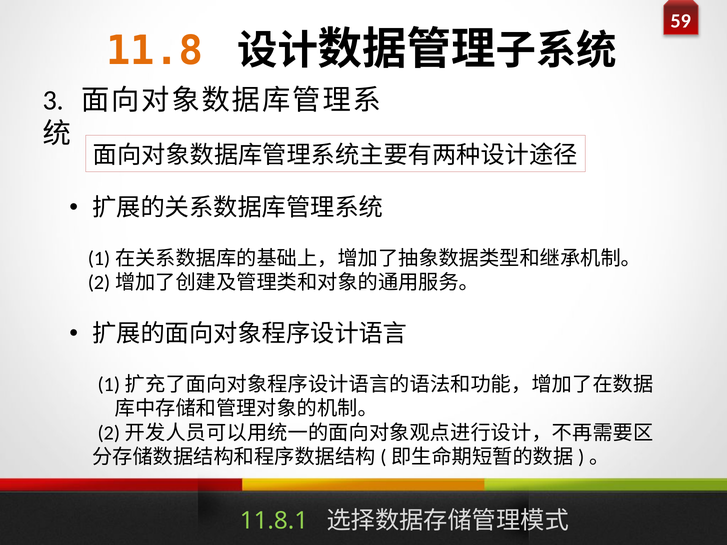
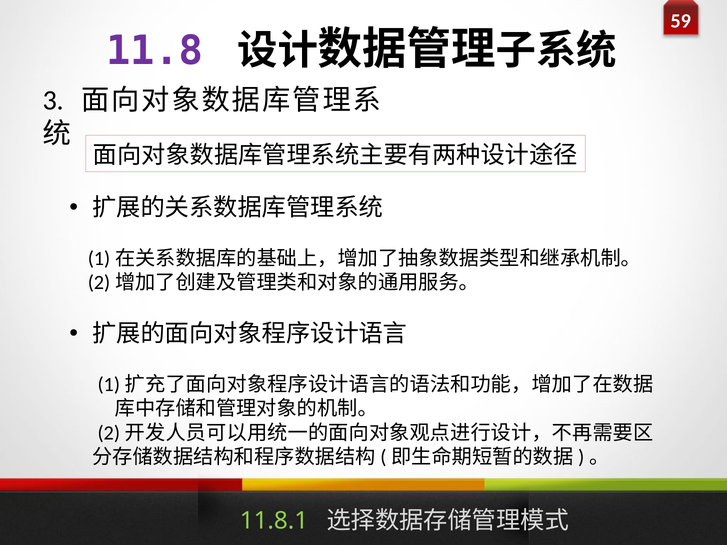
11.8 colour: orange -> purple
